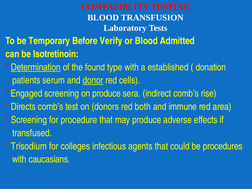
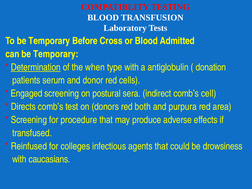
Verify: Verify -> Cross
can be Isotretinoin: Isotretinoin -> Temporary
found: found -> when
established: established -> antiglobulin
donor underline: present -> none
on produce: produce -> postural
rise: rise -> cell
immune: immune -> purpura
Trisodium: Trisodium -> Reinfused
procedures: procedures -> drowsiness
